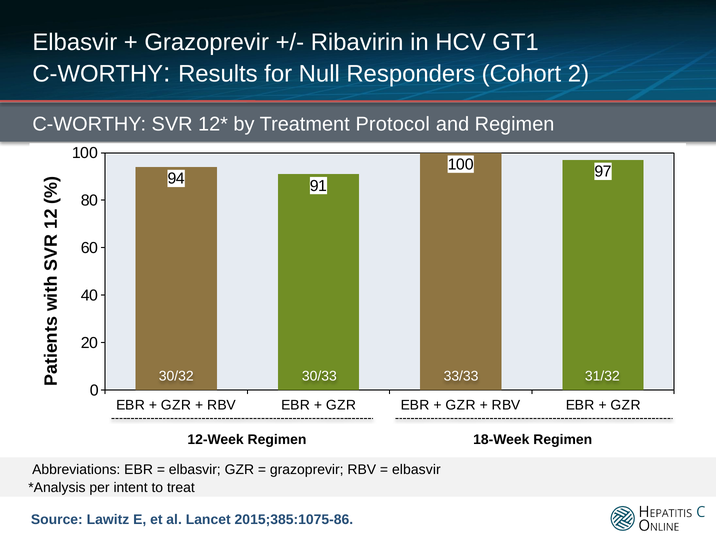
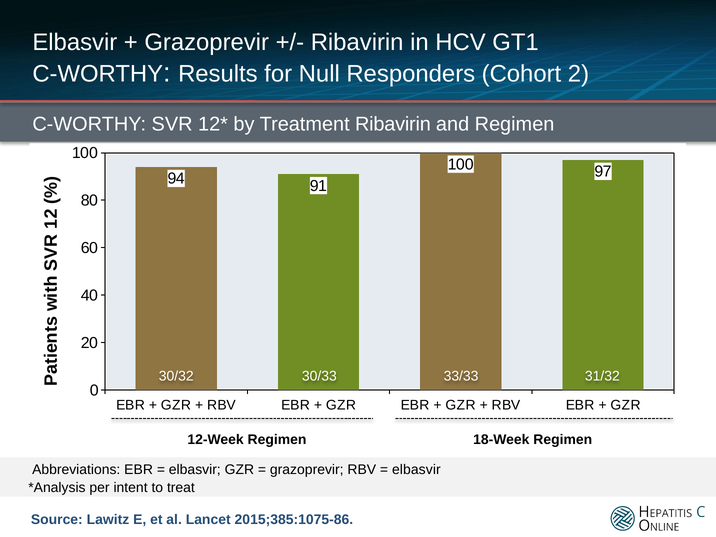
Treatment Protocol: Protocol -> Ribavirin
